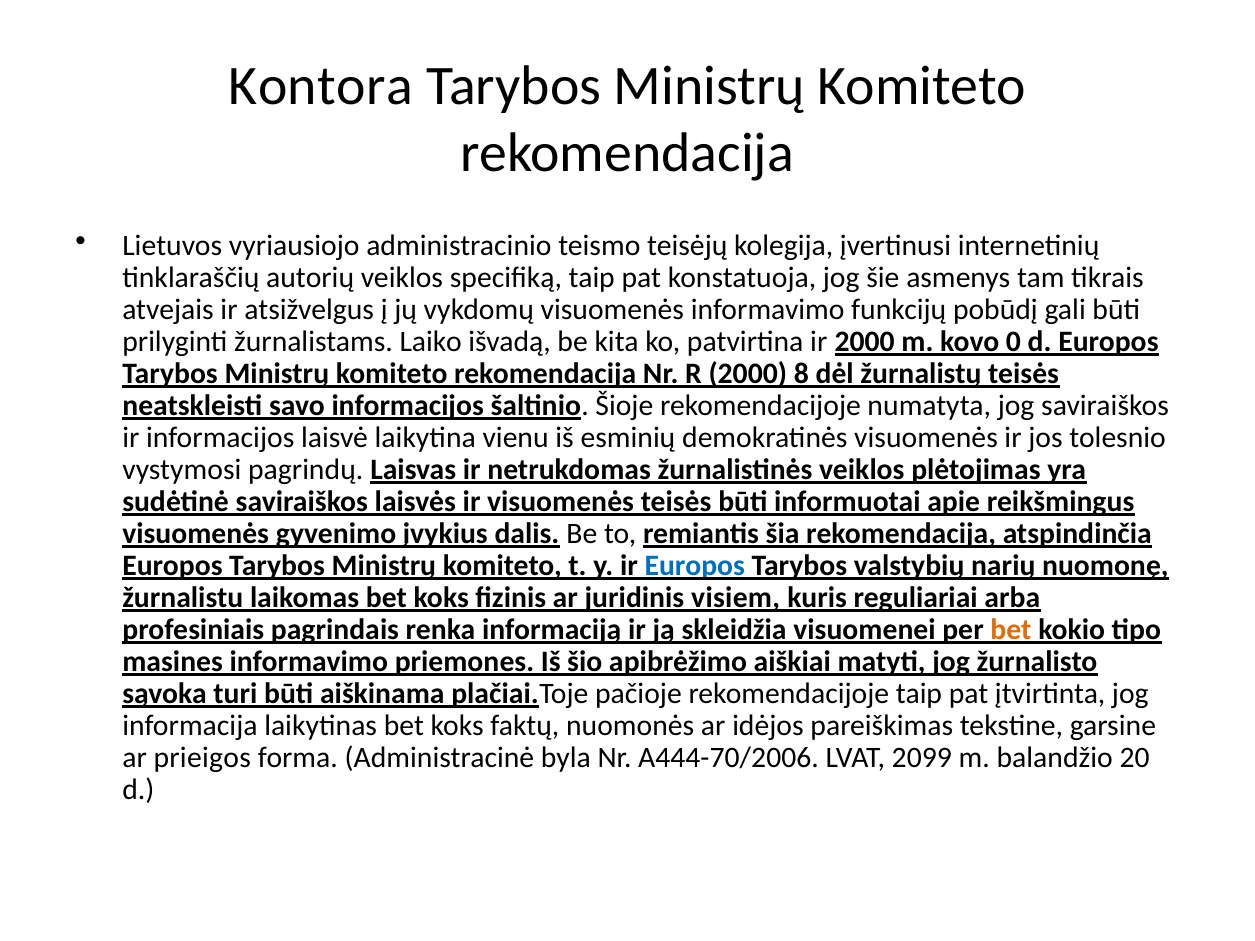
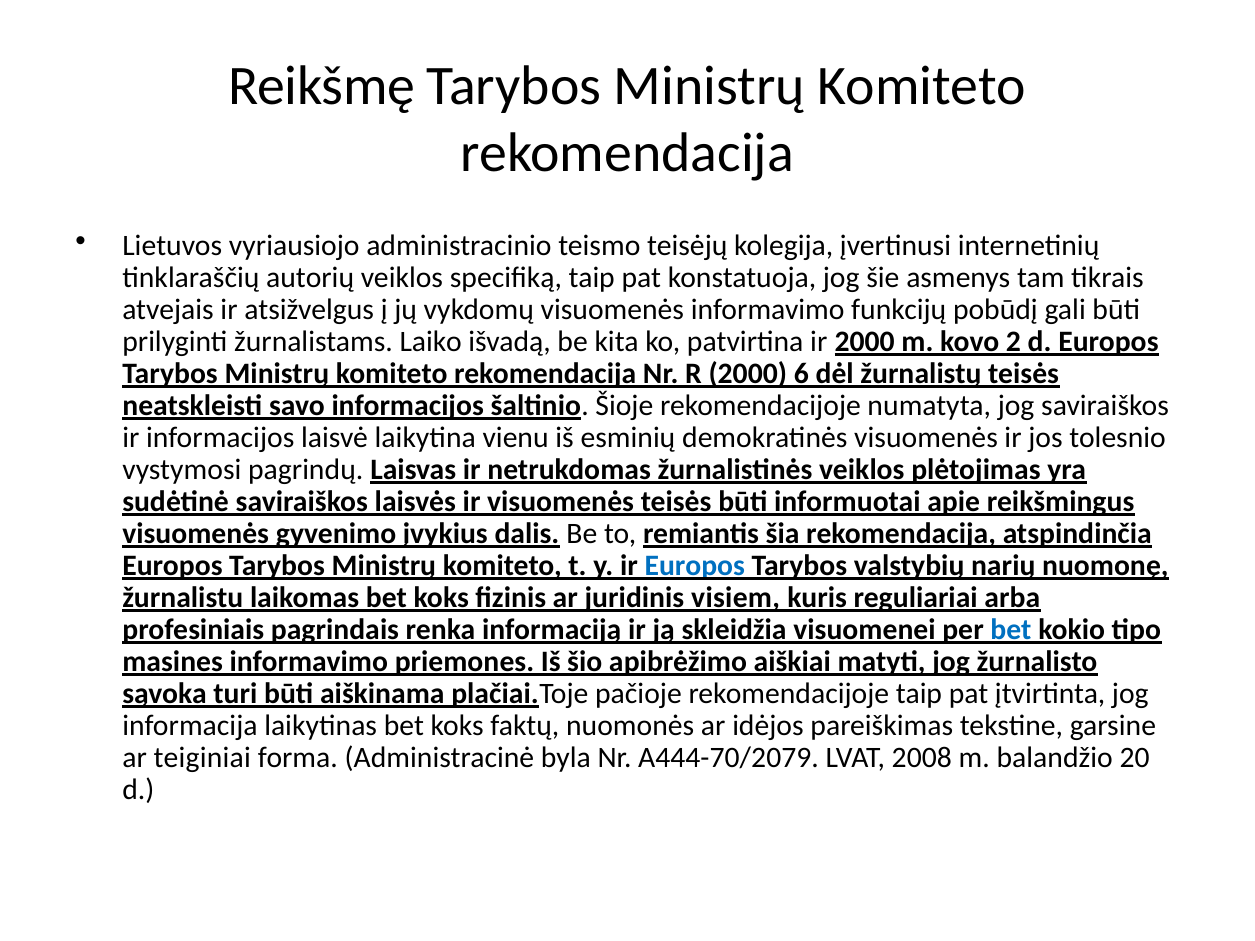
Kontora: Kontora -> Reikšmę
0: 0 -> 2
8: 8 -> 6
bet at (1011, 630) colour: orange -> blue
prieigos: prieigos -> teiginiai
A444-70/2006: A444-70/2006 -> A444-70/2079
2099: 2099 -> 2008
